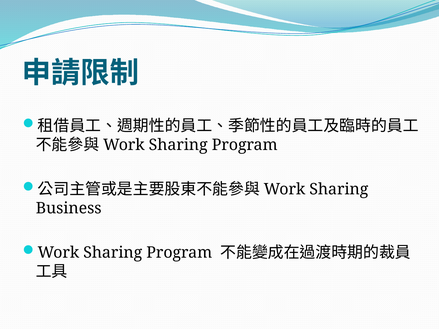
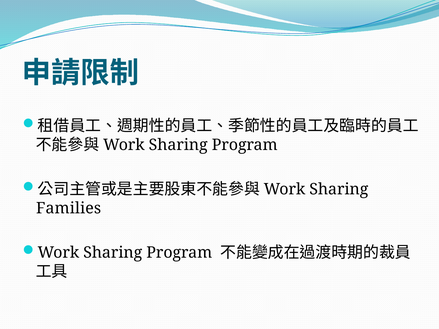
Business: Business -> Families
